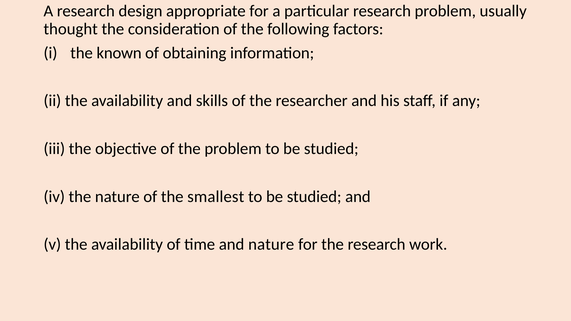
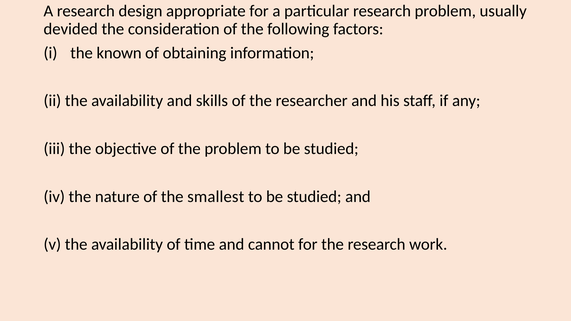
thought: thought -> devided
and nature: nature -> cannot
